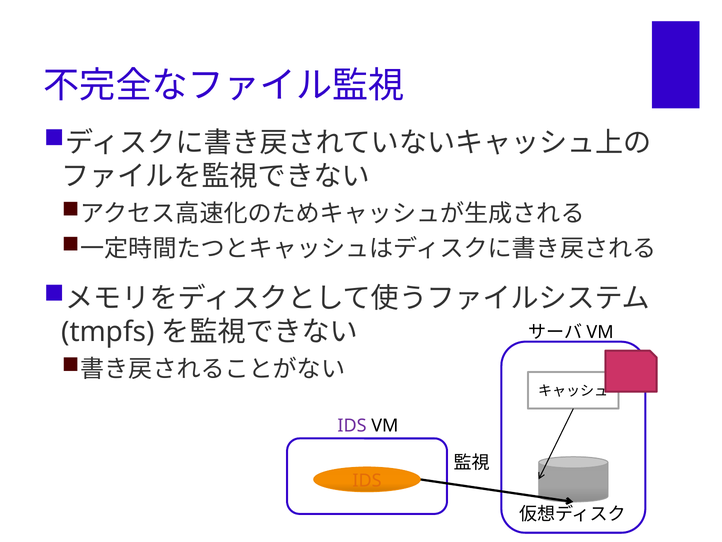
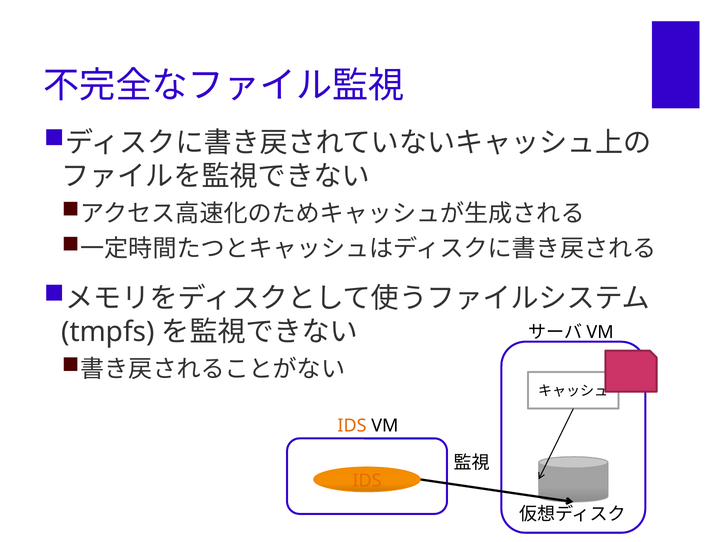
IDS at (352, 425) colour: purple -> orange
